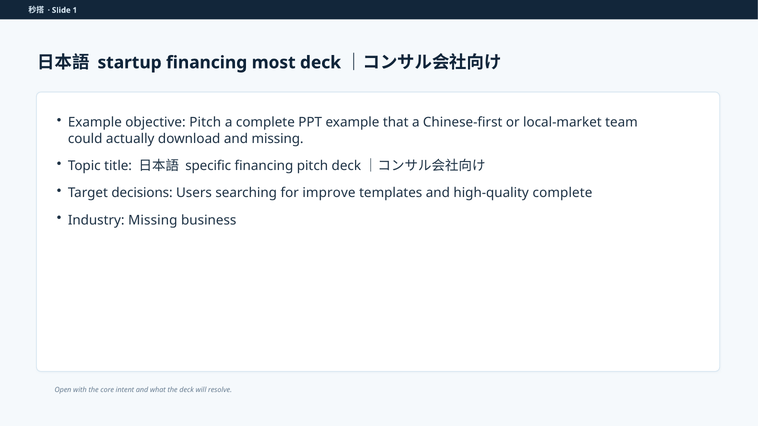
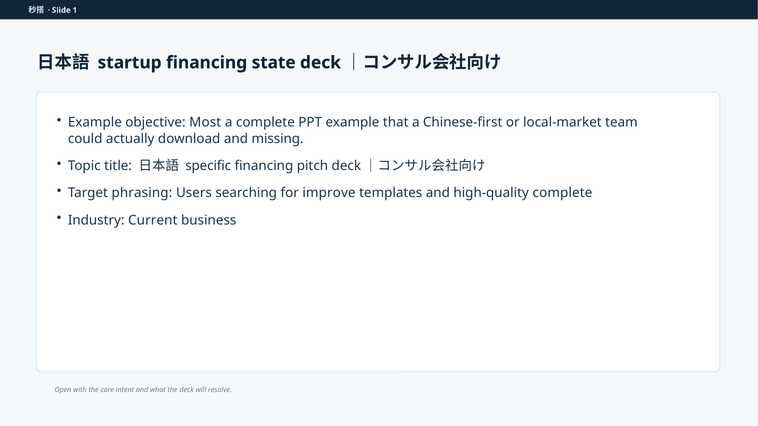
most: most -> state
objective Pitch: Pitch -> Most
decisions: decisions -> phrasing
Industry Missing: Missing -> Current
